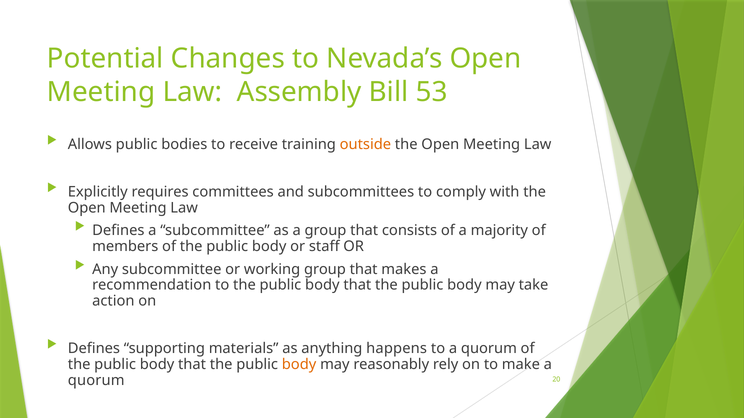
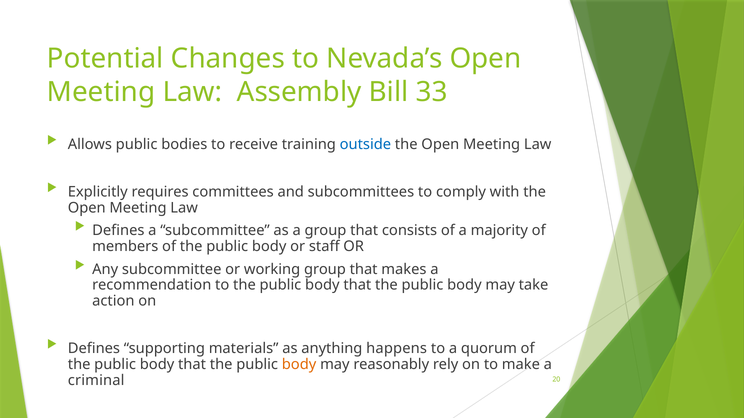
53: 53 -> 33
outside colour: orange -> blue
quorum at (96, 381): quorum -> criminal
